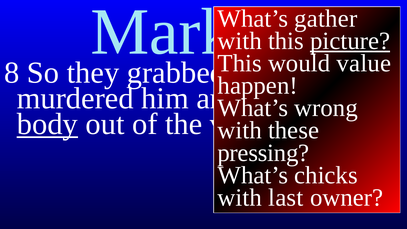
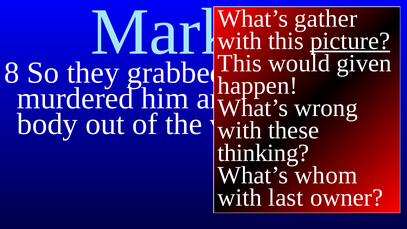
value: value -> given
body underline: present -> none
pressing: pressing -> thinking
chicks: chicks -> whom
